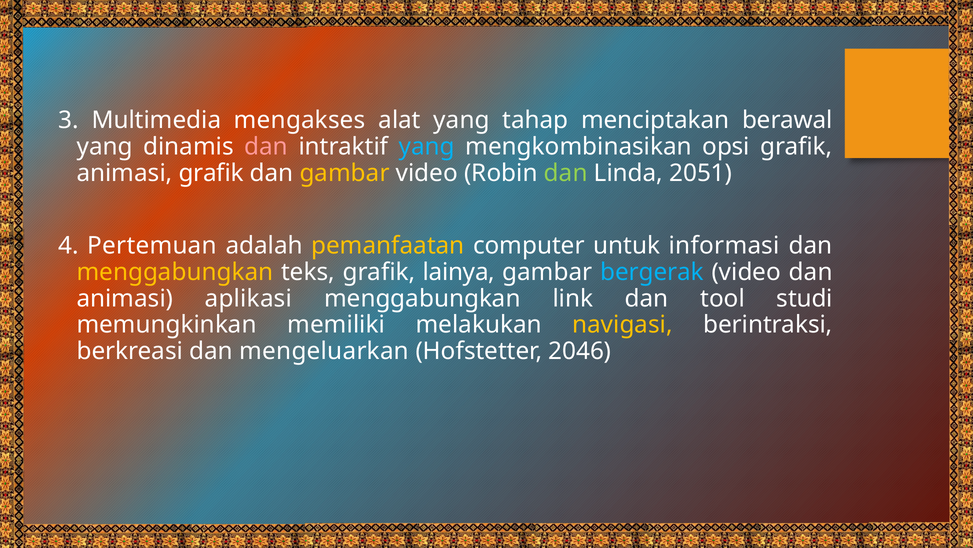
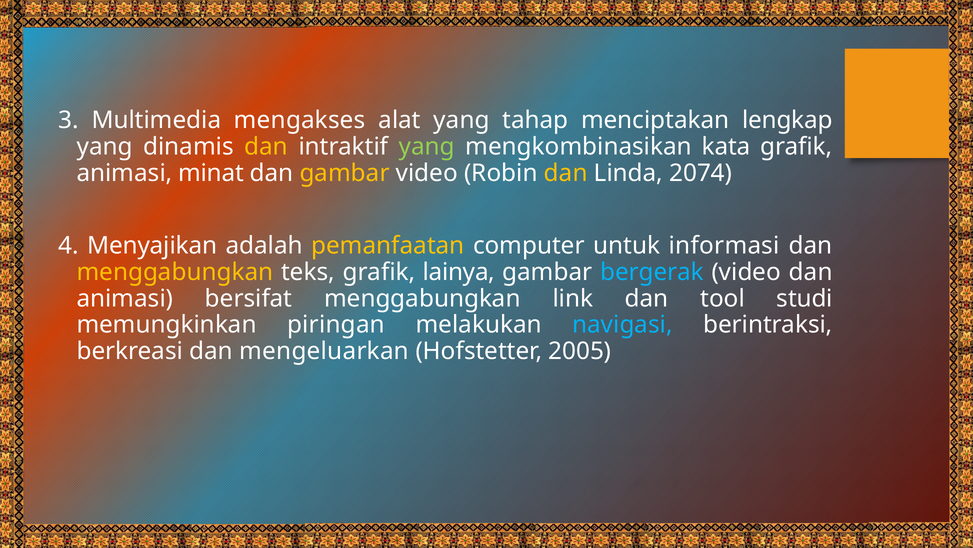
berawal: berawal -> lengkap
dan at (266, 147) colour: pink -> yellow
yang at (427, 147) colour: light blue -> light green
opsi: opsi -> kata
animasi grafik: grafik -> minat
dan at (566, 173) colour: light green -> yellow
2051: 2051 -> 2074
Pertemuan: Pertemuan -> Menyajikan
aplikasi: aplikasi -> bersifat
memiliki: memiliki -> piringan
navigasi colour: yellow -> light blue
2046: 2046 -> 2005
